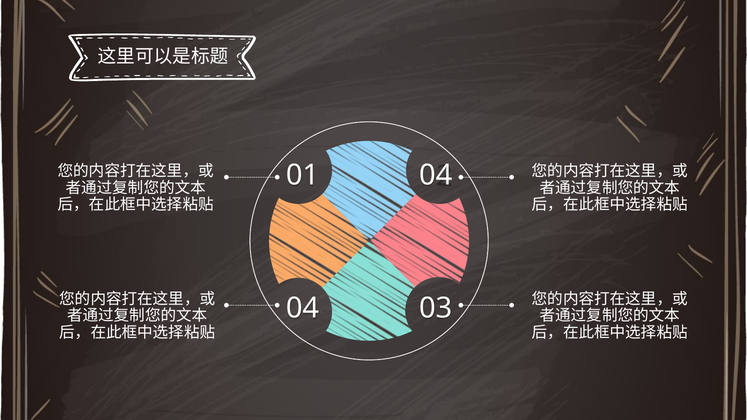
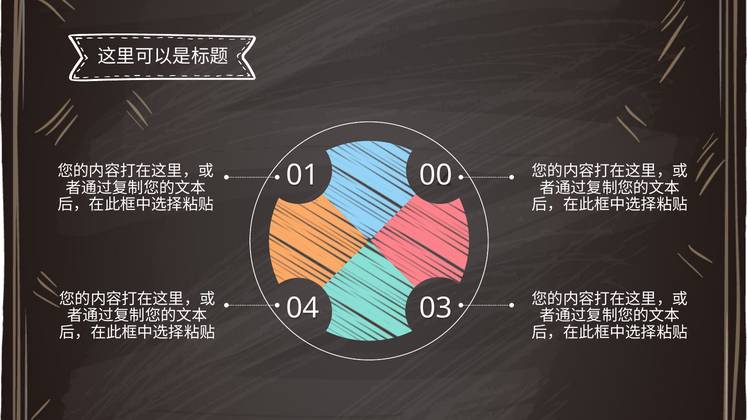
01 04: 04 -> 00
